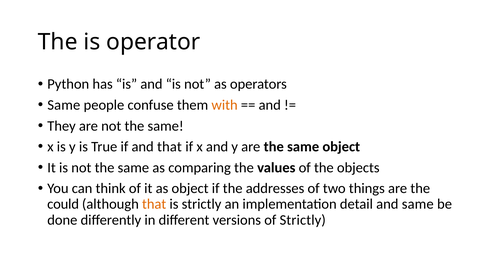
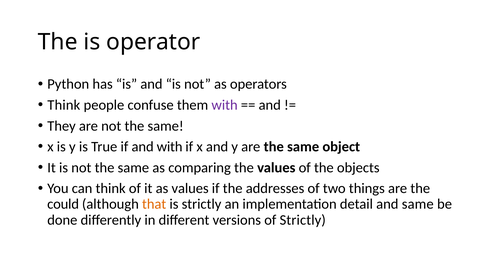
Same at (64, 105): Same -> Think
with at (225, 105) colour: orange -> purple
and that: that -> with
as object: object -> values
